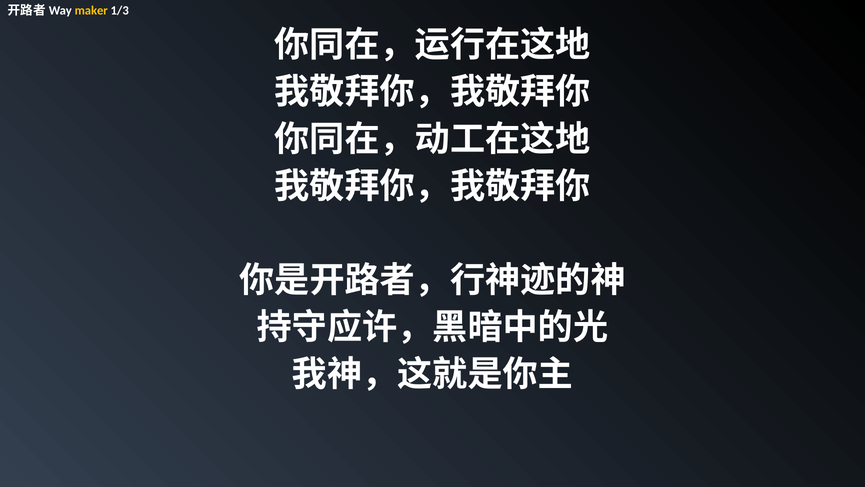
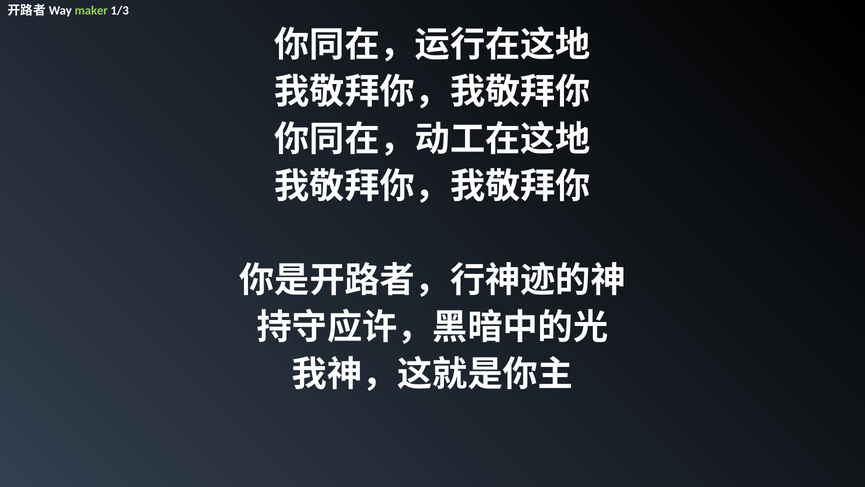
maker colour: yellow -> light green
